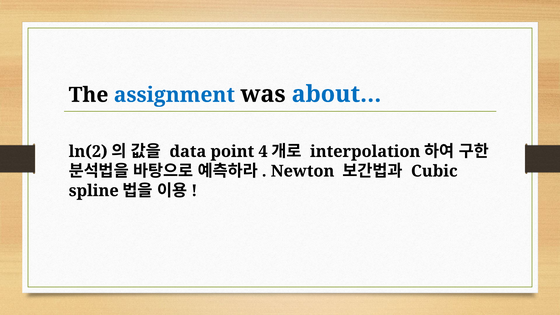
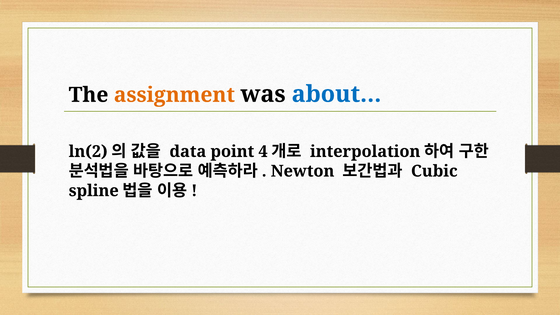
assignment colour: blue -> orange
